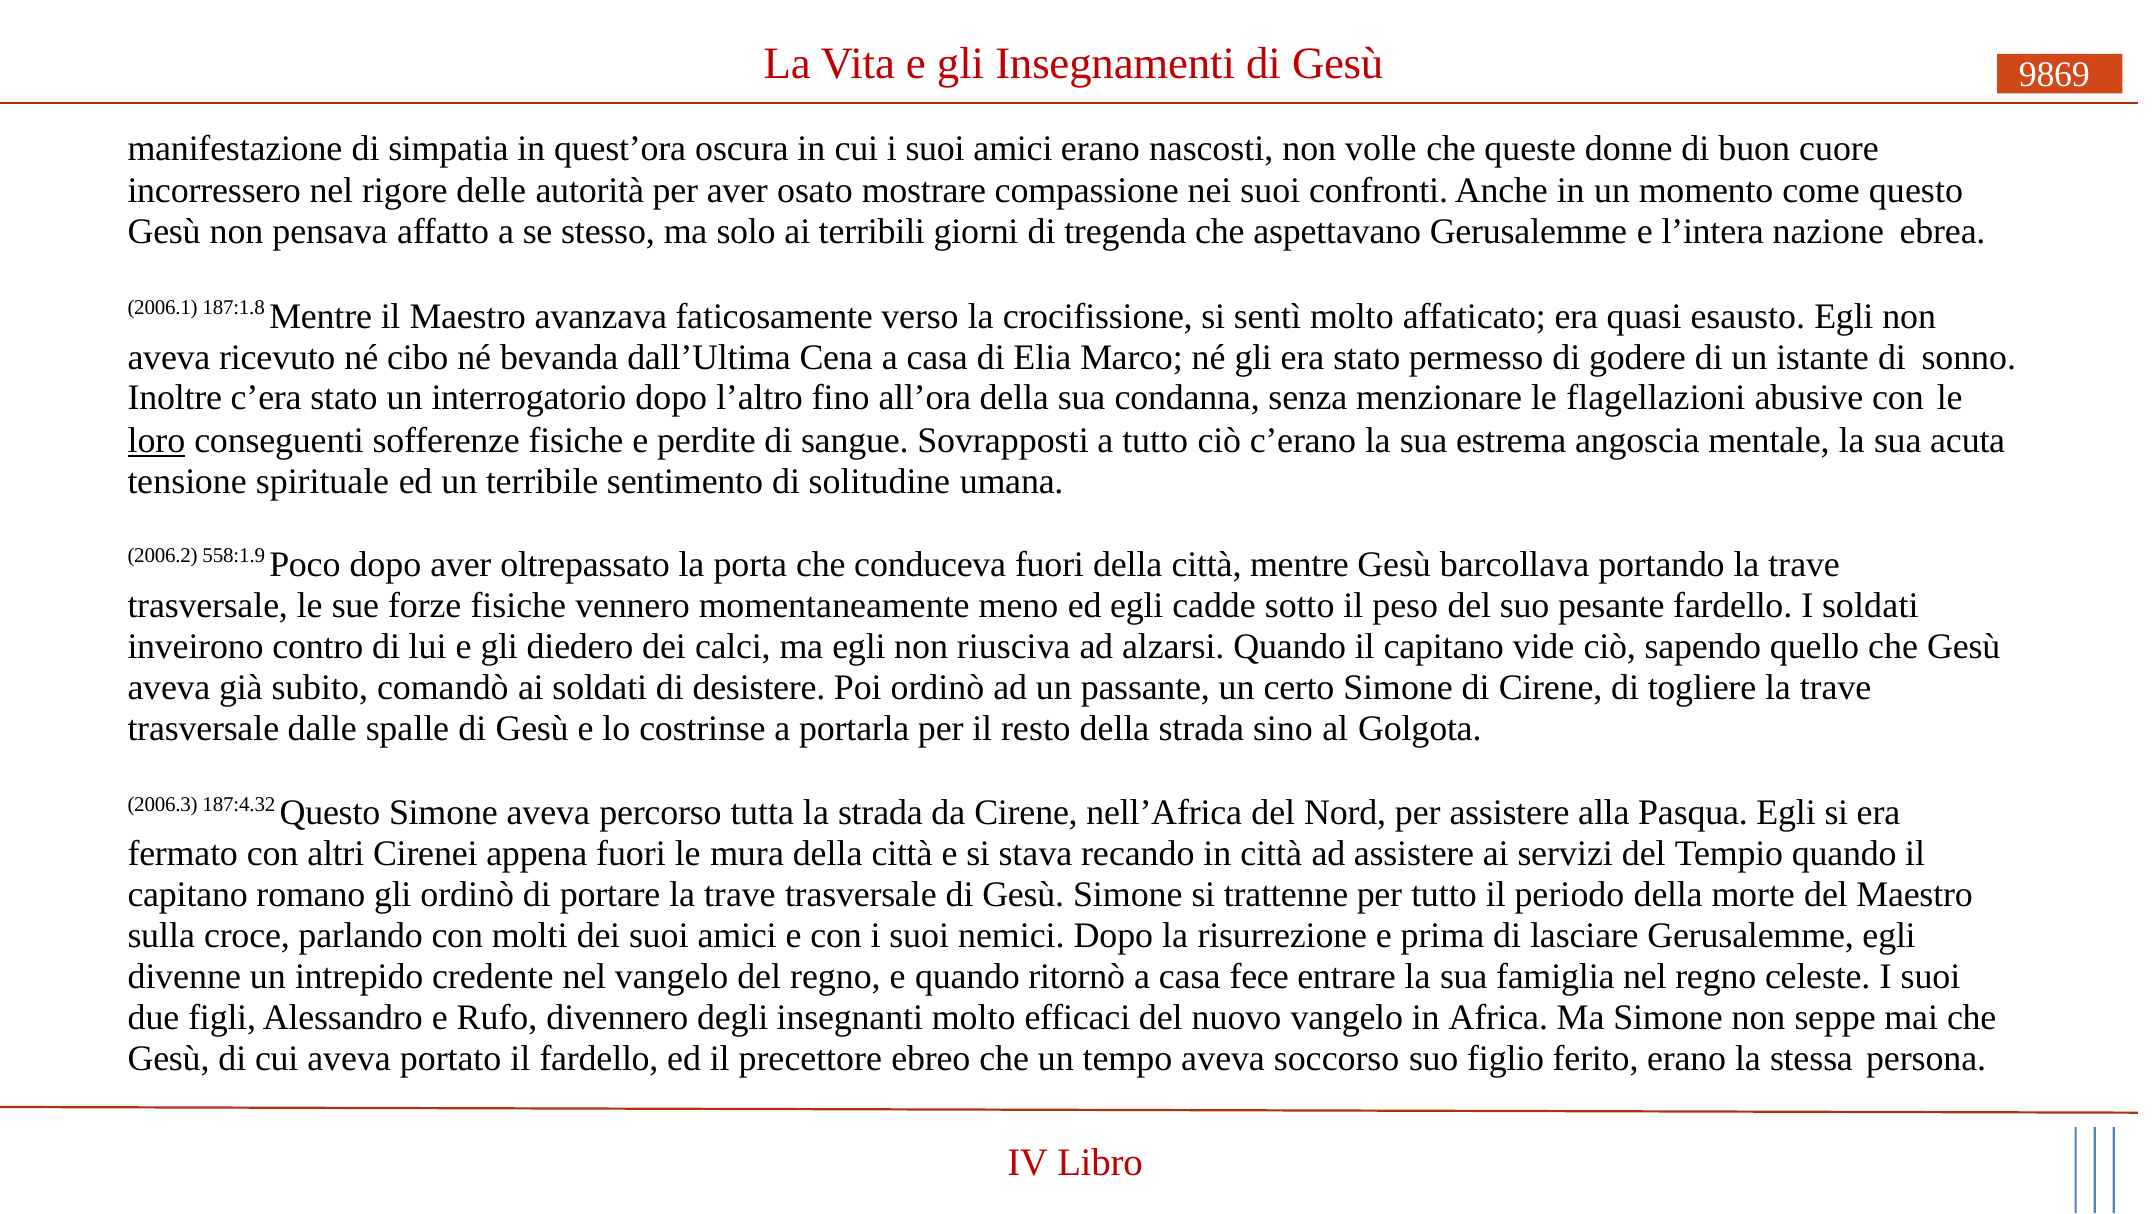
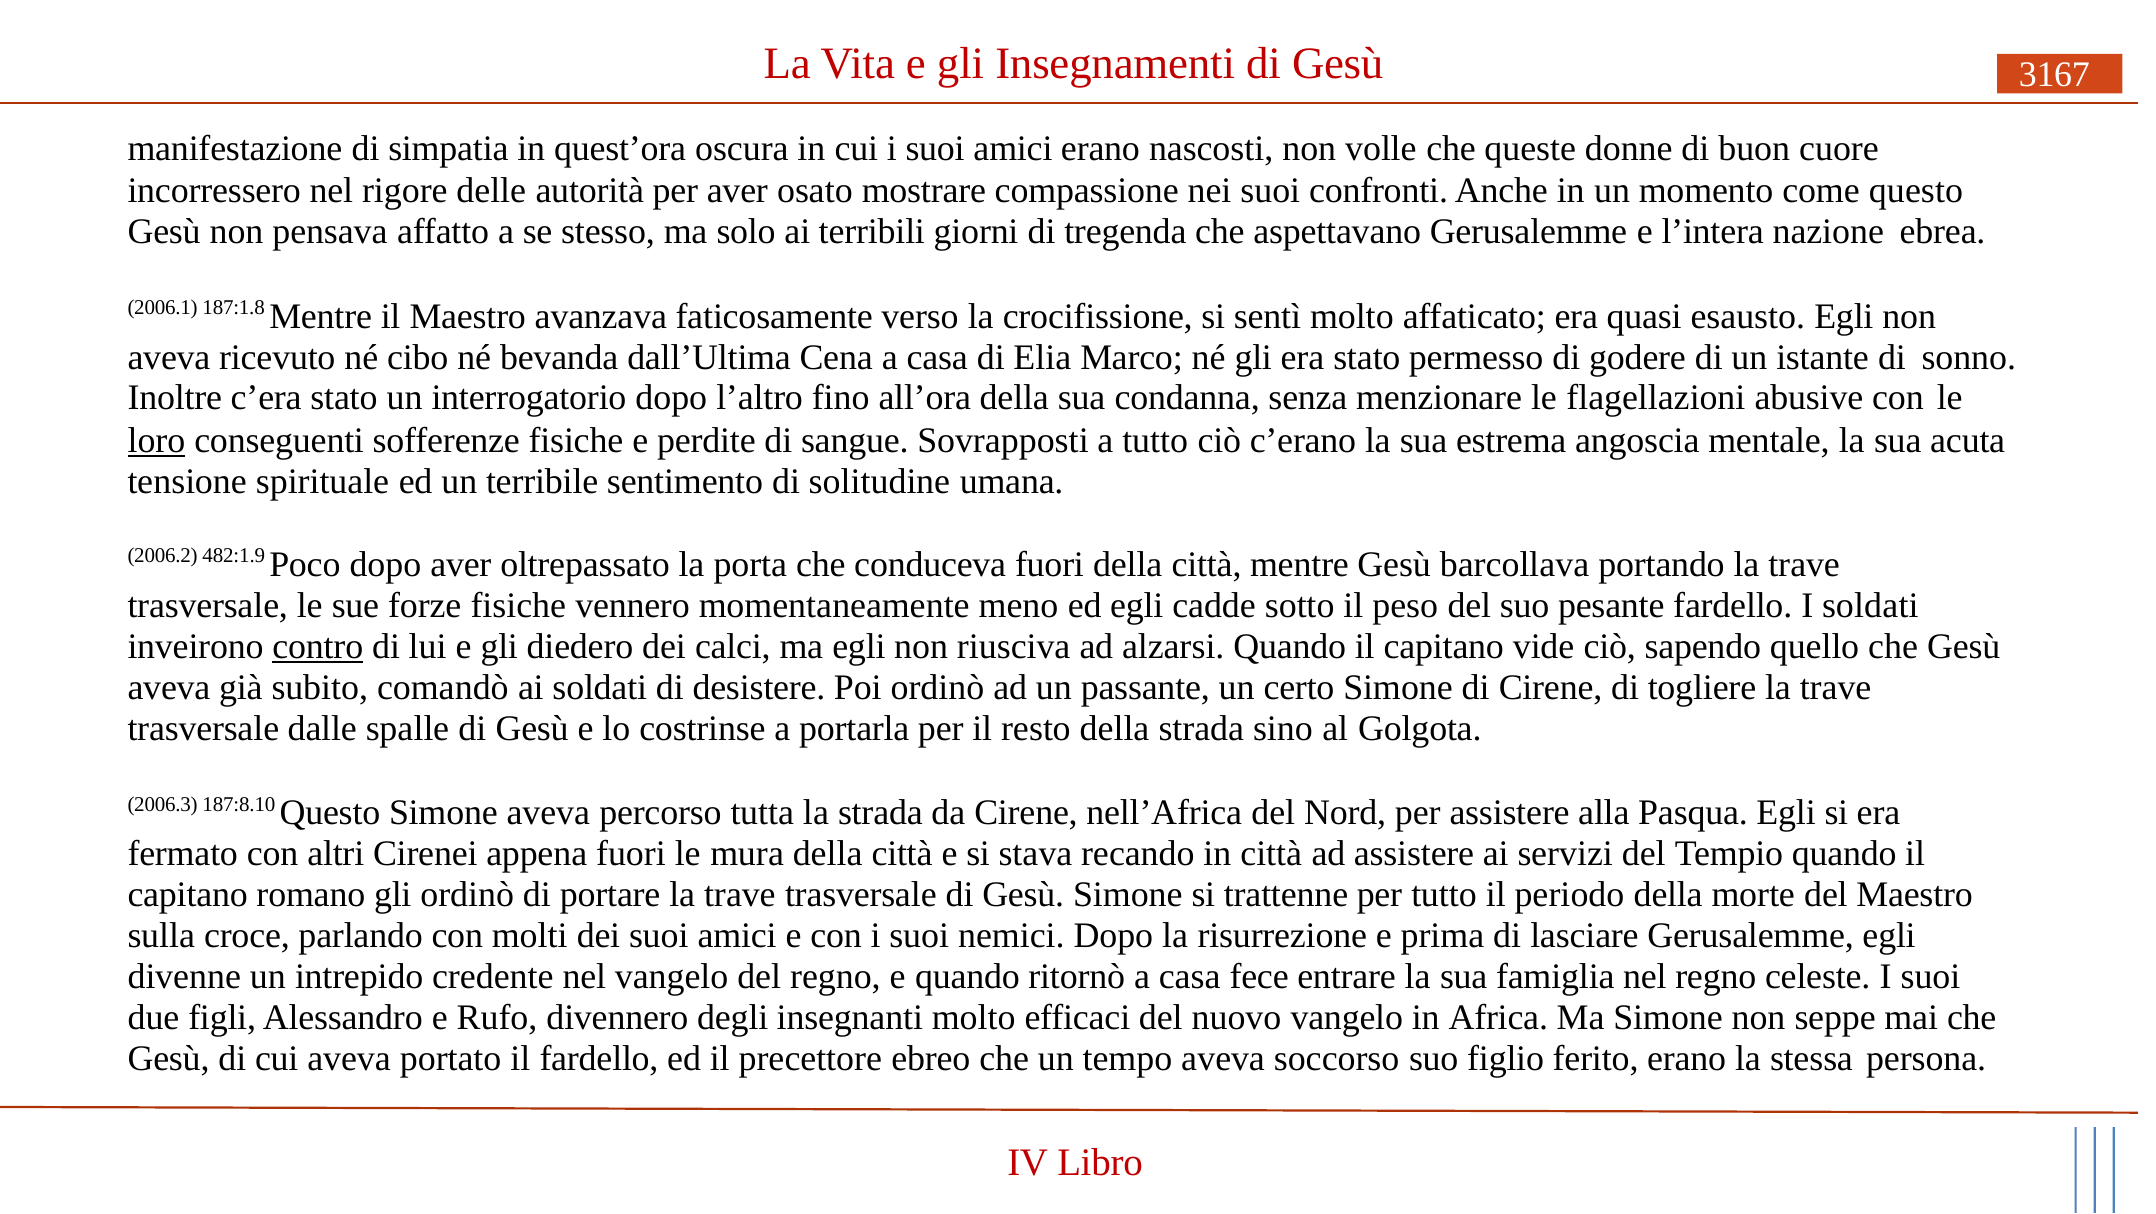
9869: 9869 -> 3167
558:1.9: 558:1.9 -> 482:1.9
contro underline: none -> present
187:4.32: 187:4.32 -> 187:8.10
